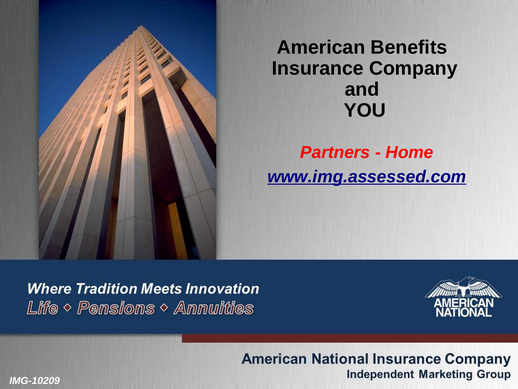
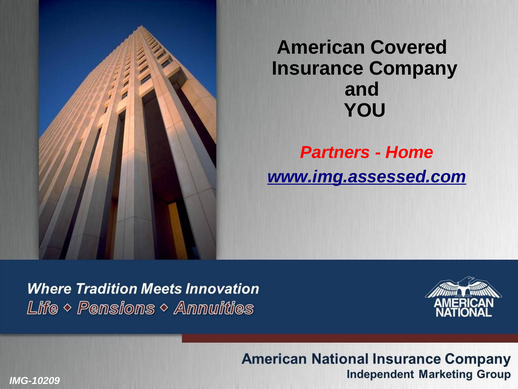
Benefits: Benefits -> Covered
